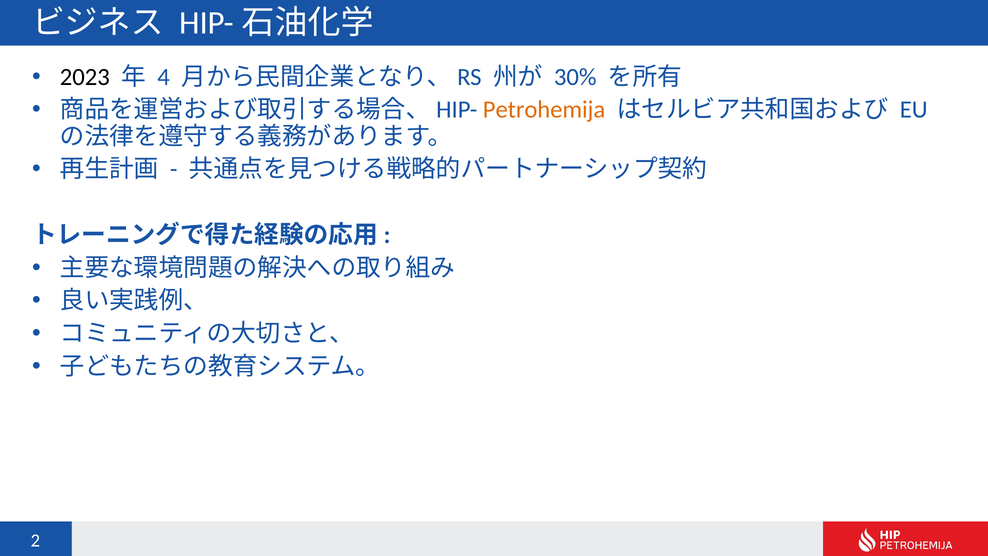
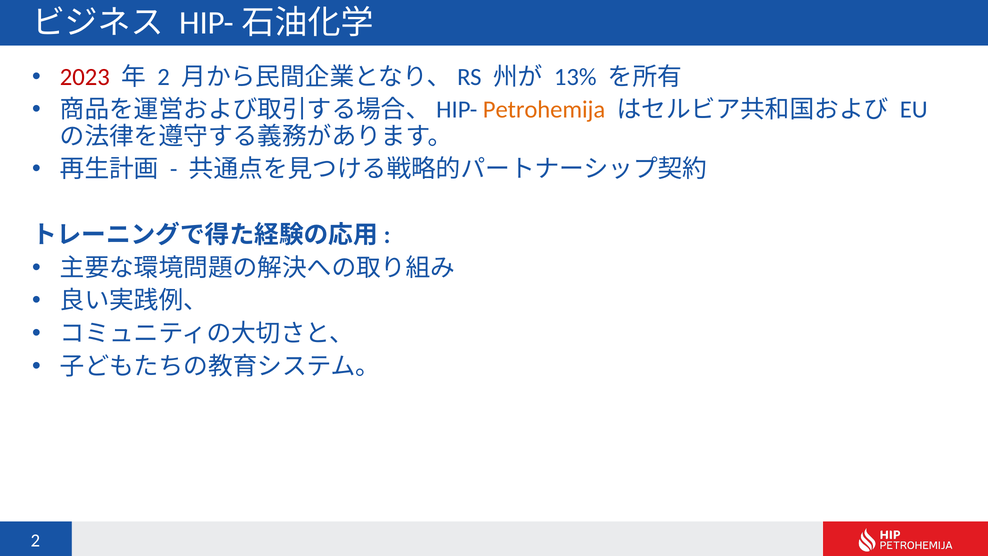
2023 colour: black -> red
4 at (164, 77): 4 -> 2
30%: 30% -> 13%
